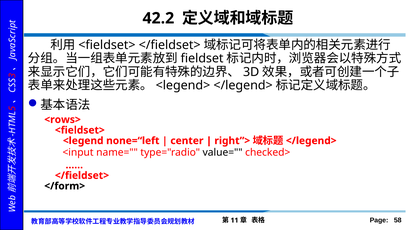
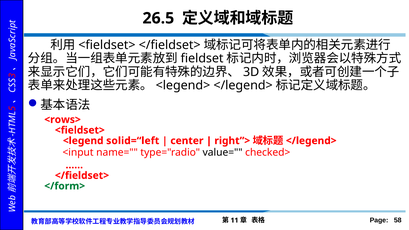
42.2: 42.2 -> 26.5
none=“left: none=“left -> solid=“left
</form> colour: black -> green
